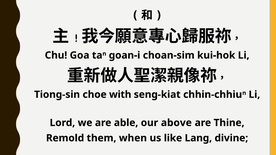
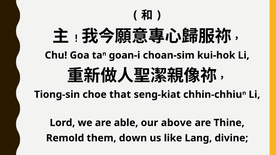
with: with -> that
when: when -> down
